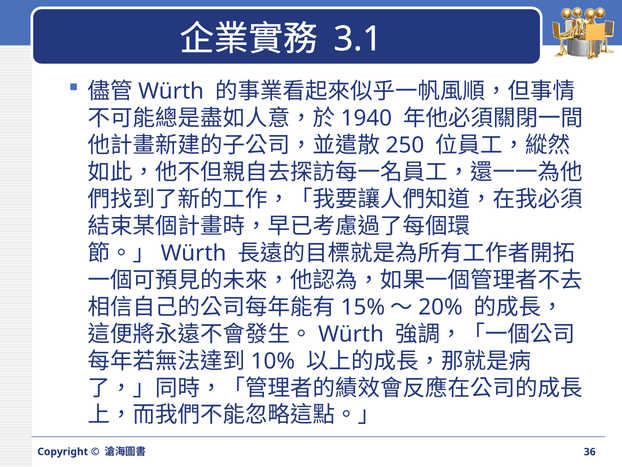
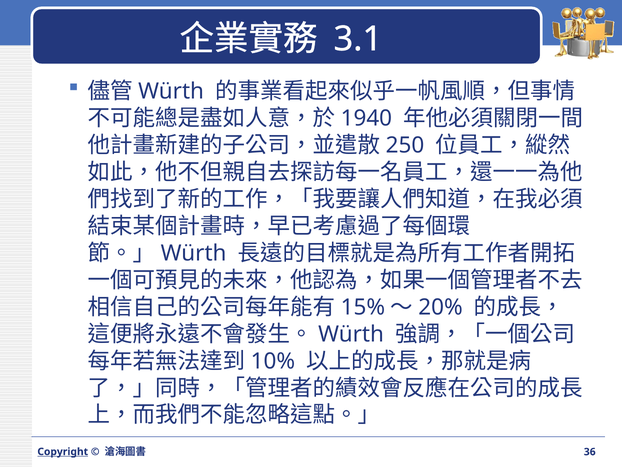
Copyright underline: none -> present
